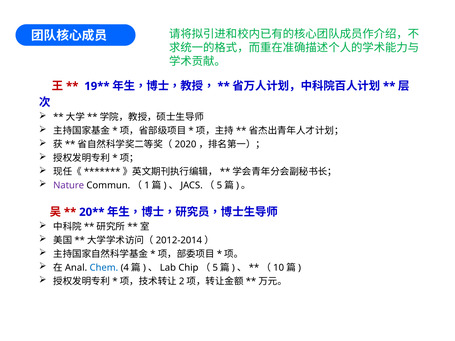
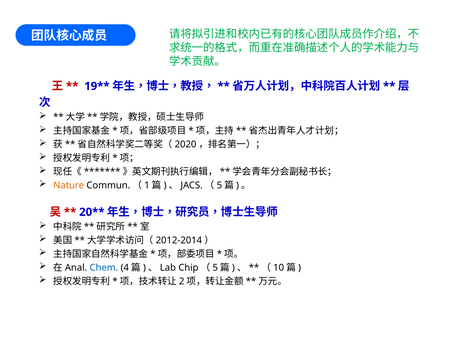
Nature colour: purple -> orange
